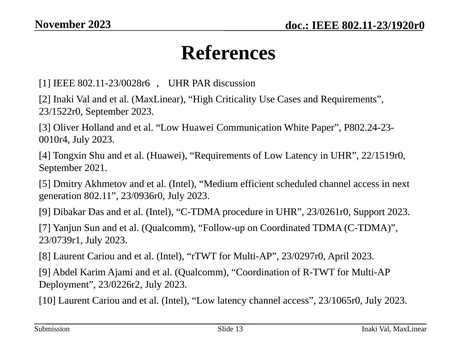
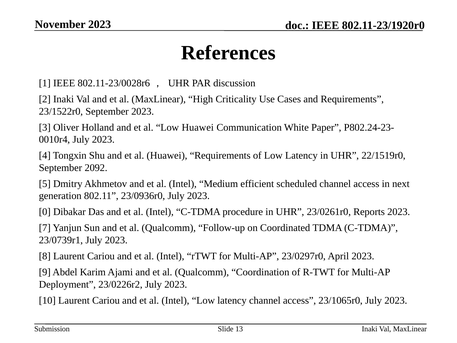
2021: 2021 -> 2092
9 at (45, 212): 9 -> 0
Support: Support -> Reports
